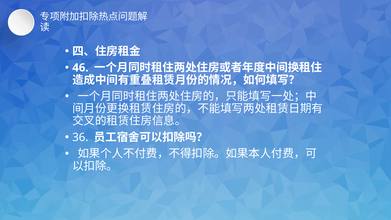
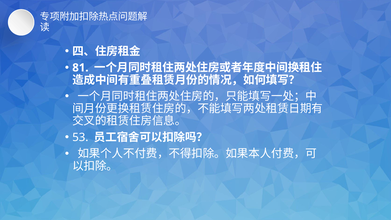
46: 46 -> 81
36: 36 -> 53
